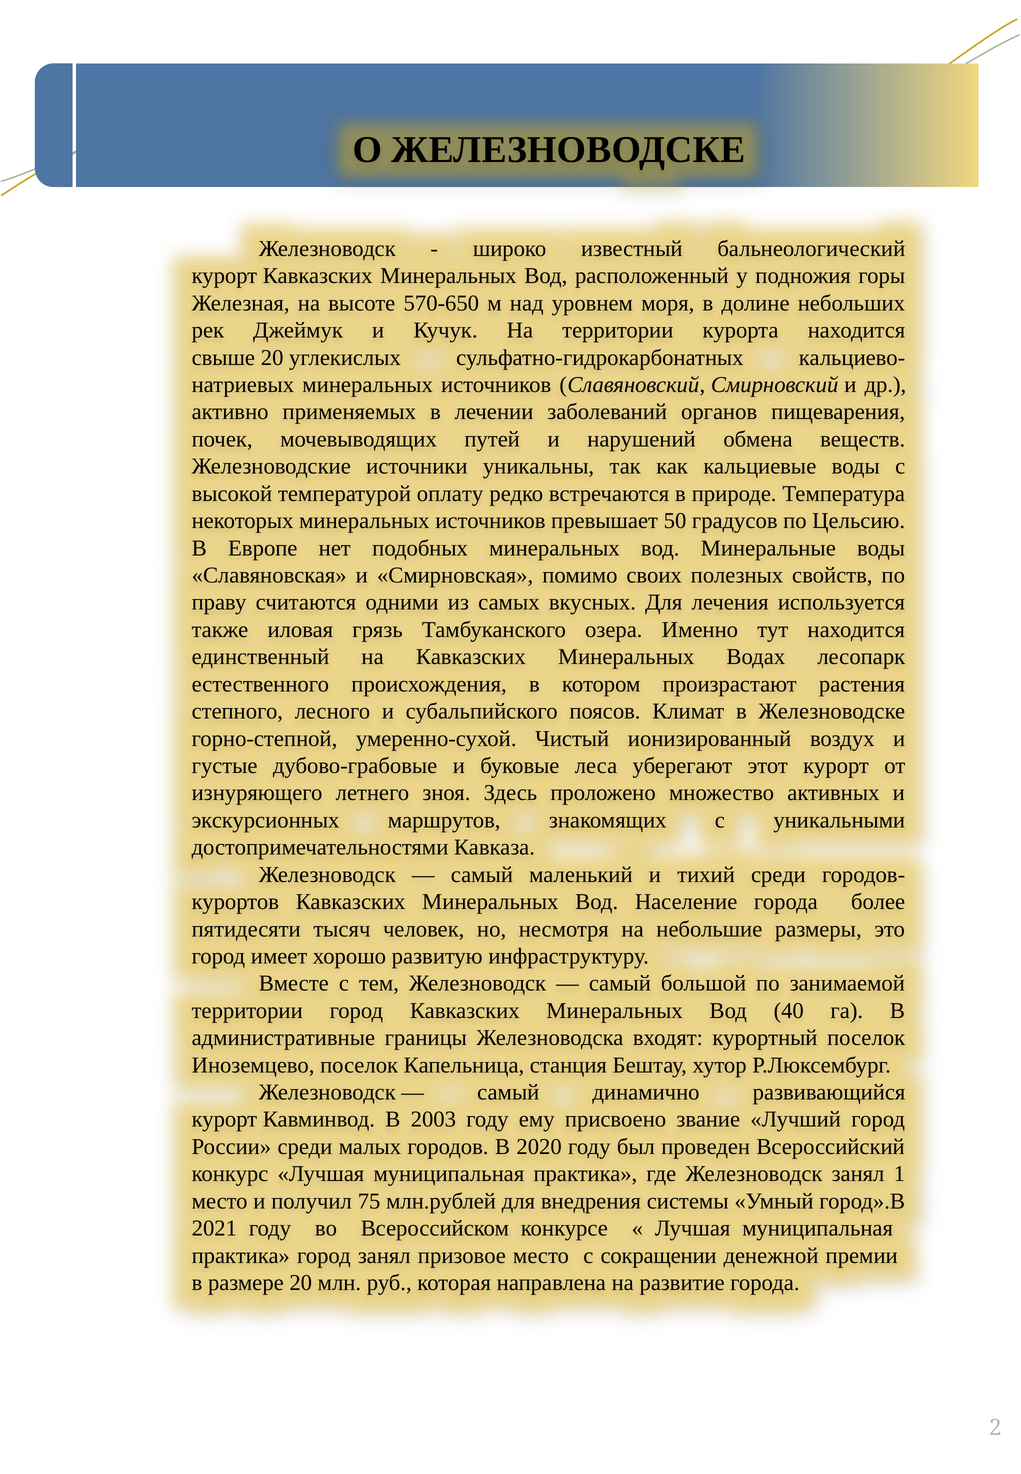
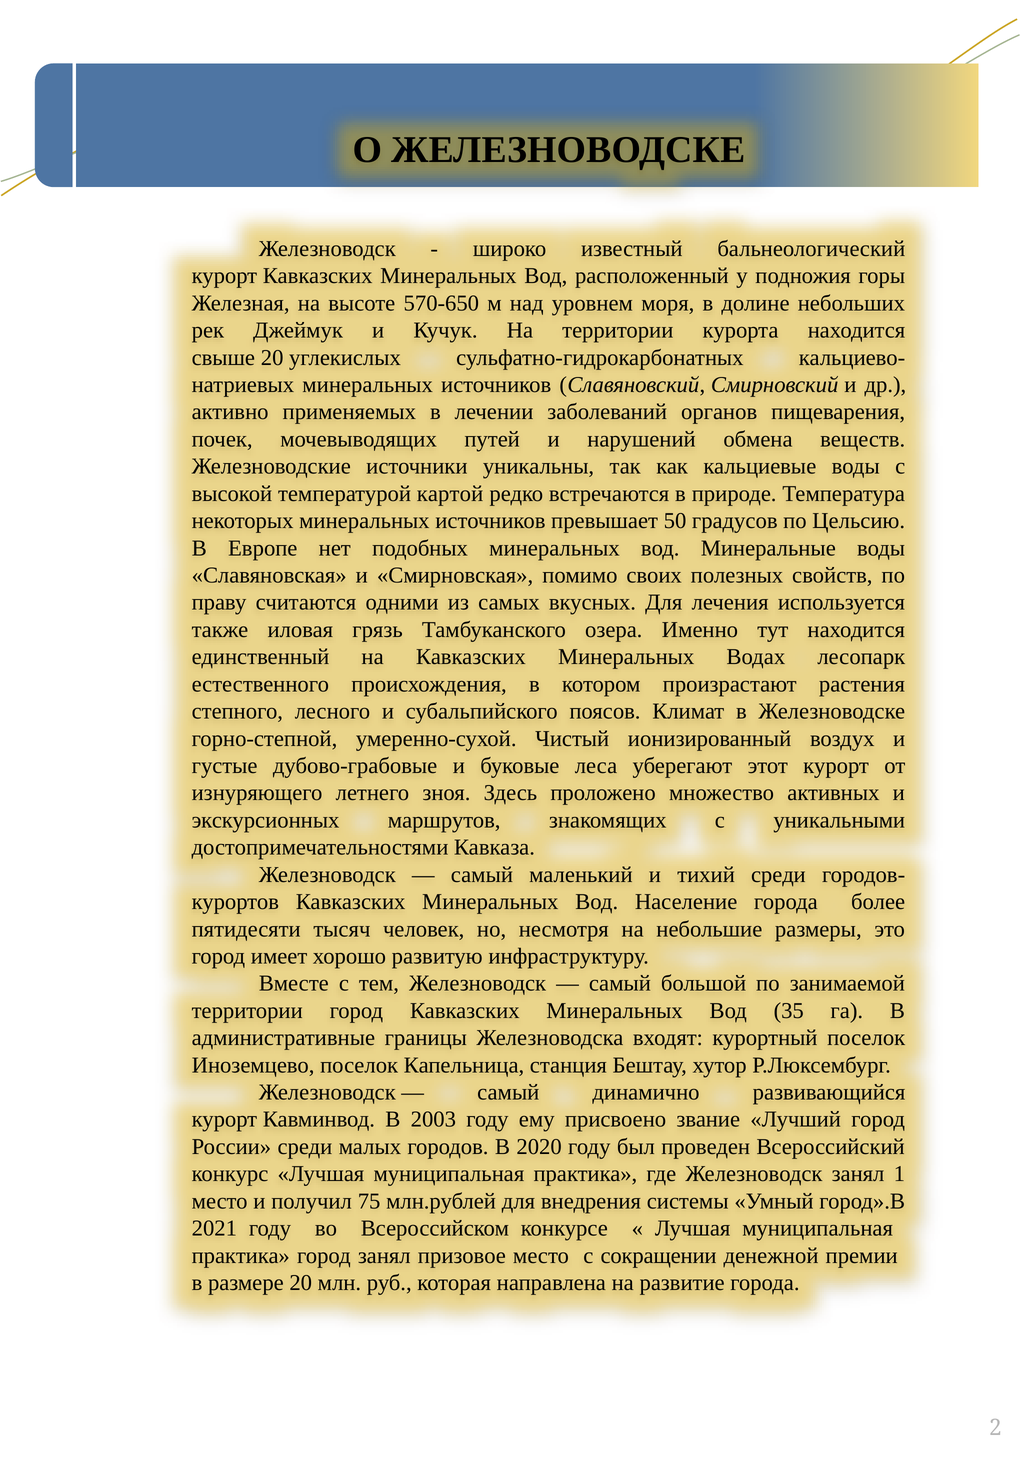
оплату: оплату -> картой
40: 40 -> 35
